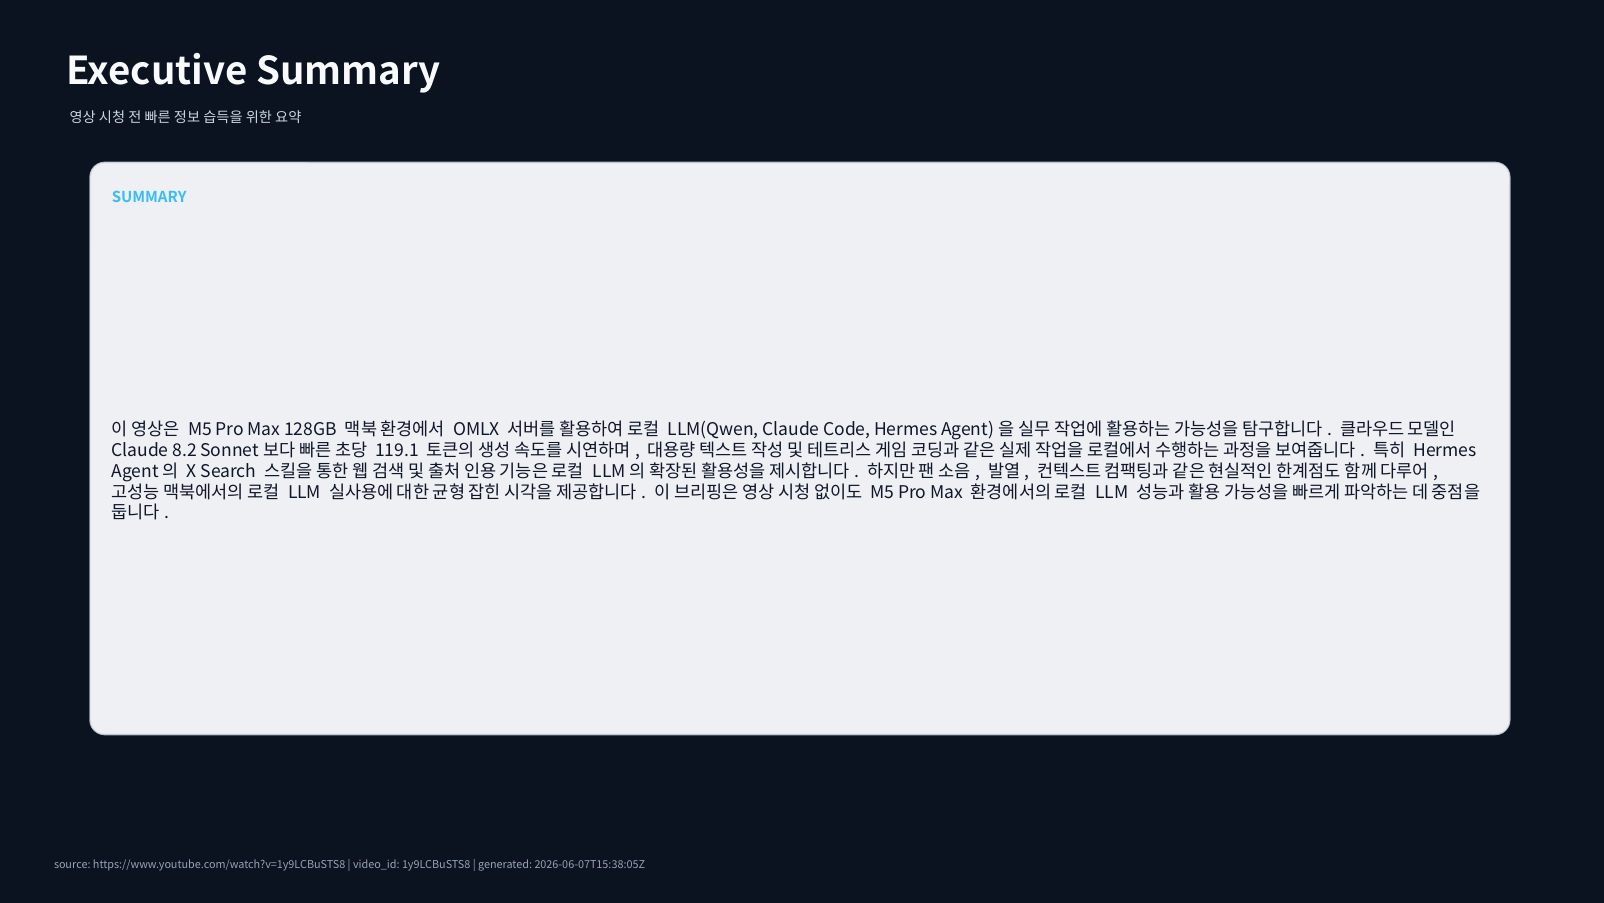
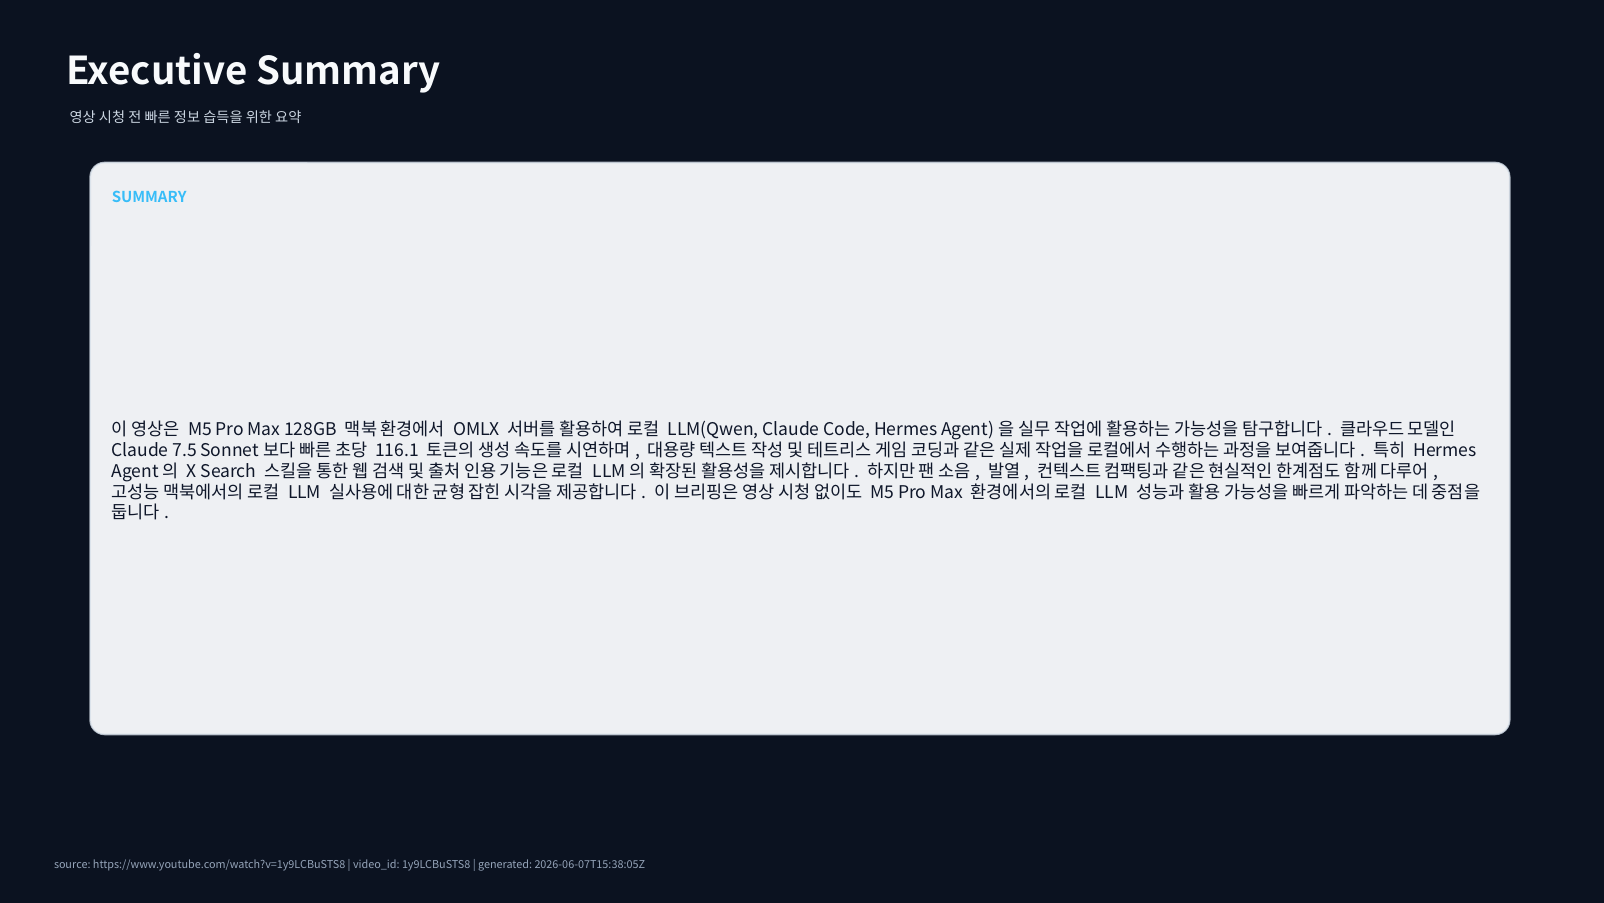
8.2: 8.2 -> 7.5
119.1: 119.1 -> 116.1
